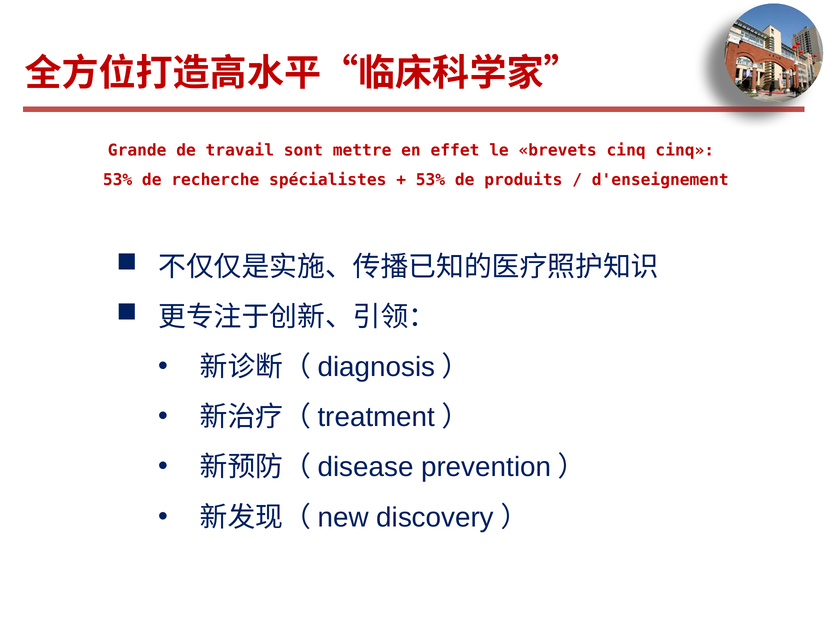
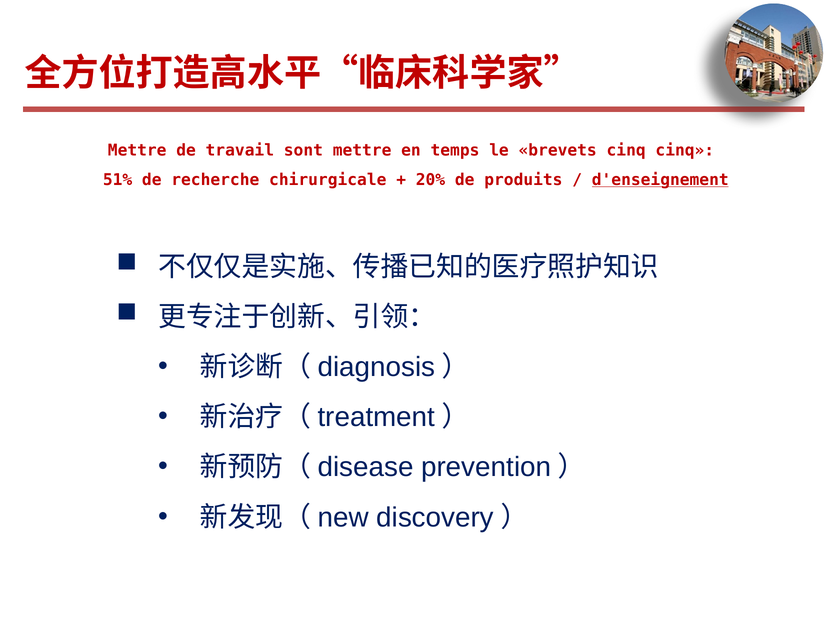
Grande at (137, 150): Grande -> Mettre
effet: effet -> temps
53% at (118, 180): 53% -> 51%
spécialistes: spécialistes -> chirurgicale
53% at (430, 180): 53% -> 20%
d'enseignement underline: none -> present
